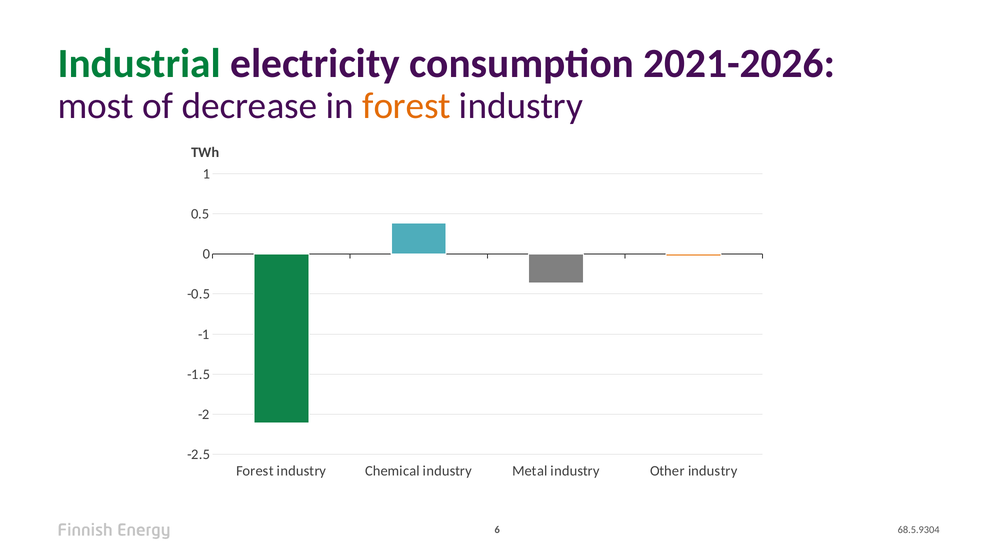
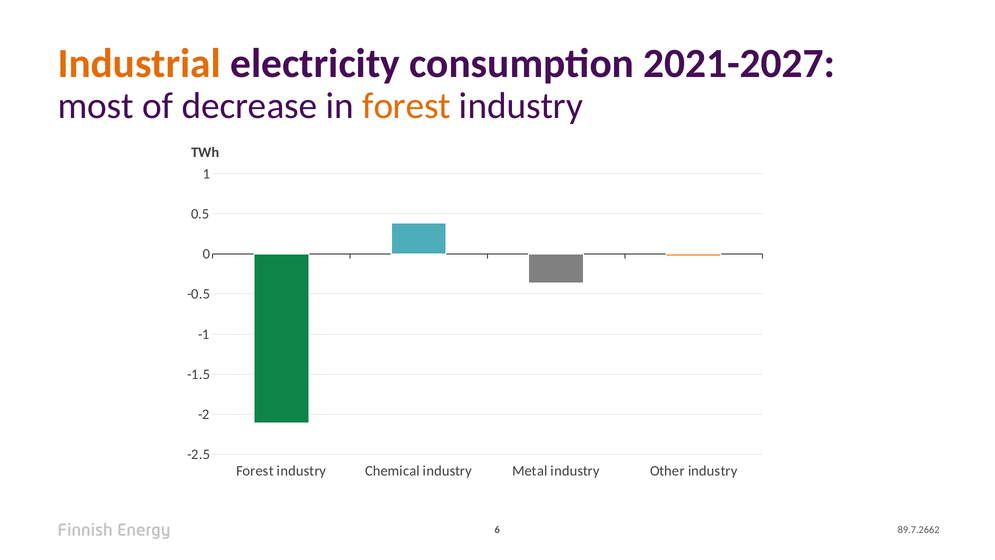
Industrial colour: green -> orange
2021-2026: 2021-2026 -> 2021-2027
68.5.9304: 68.5.9304 -> 89.7.2662
